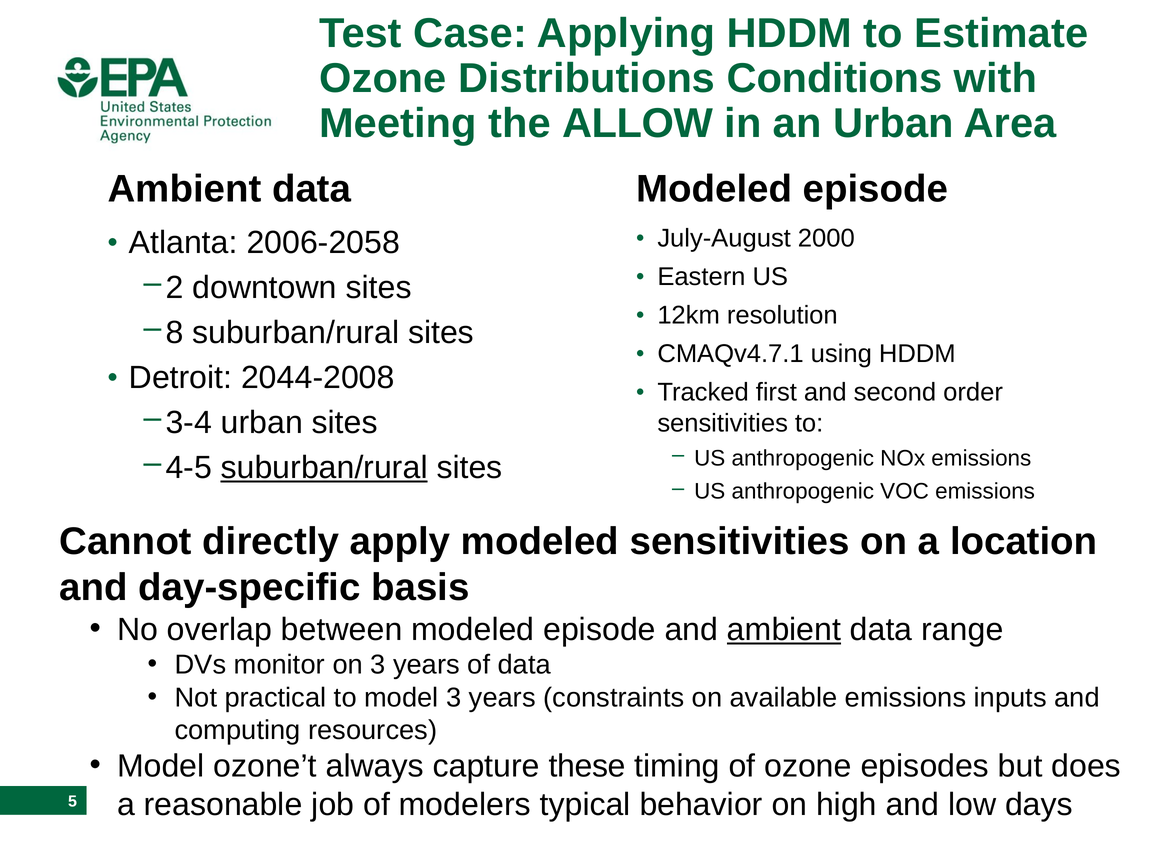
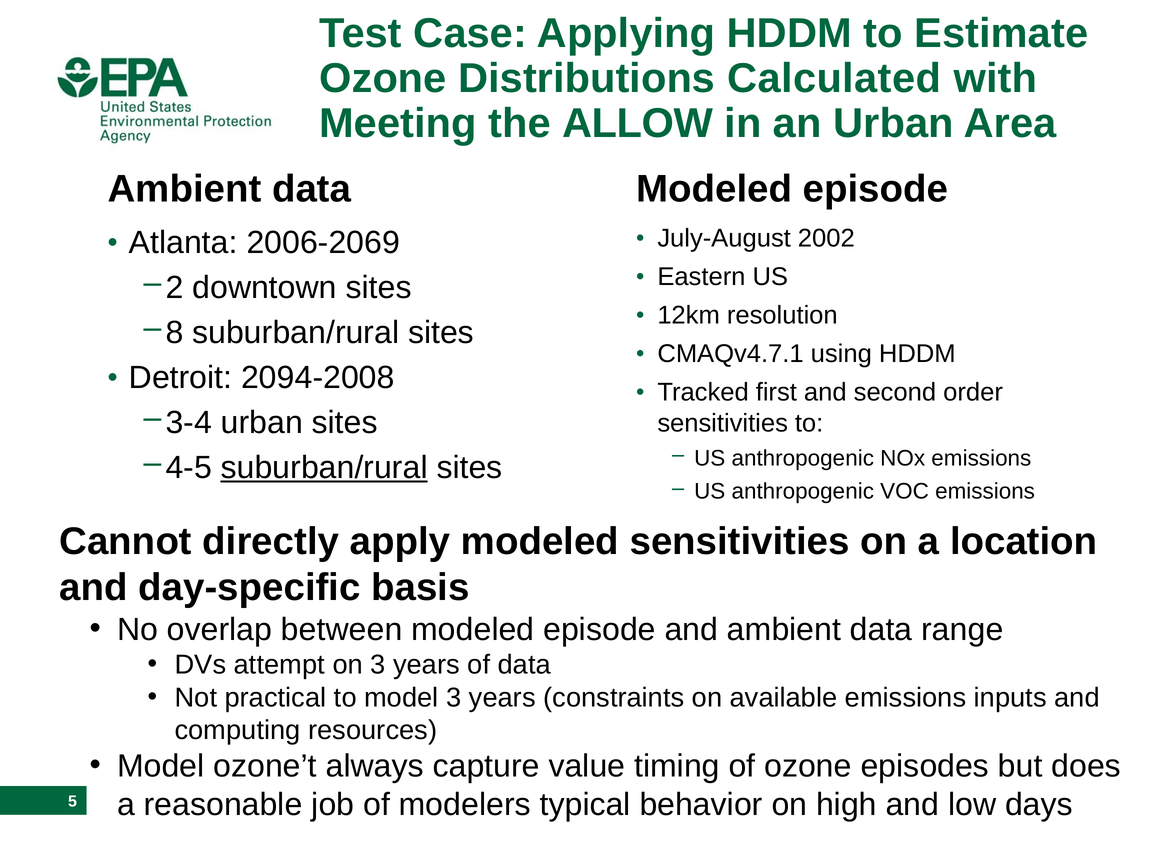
Conditions: Conditions -> Calculated
2000: 2000 -> 2002
2006-2058: 2006-2058 -> 2006-2069
2044-2008: 2044-2008 -> 2094-2008
ambient at (784, 629) underline: present -> none
monitor: monitor -> attempt
these: these -> value
